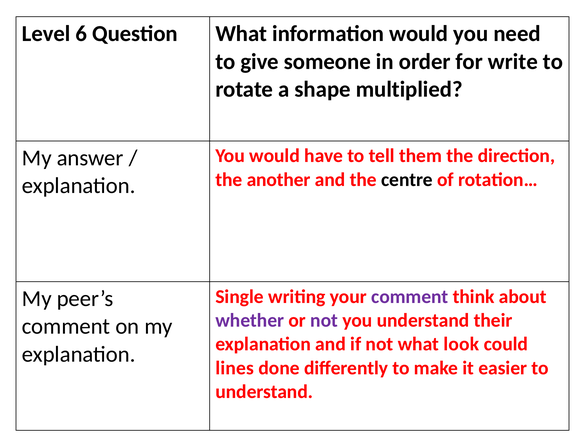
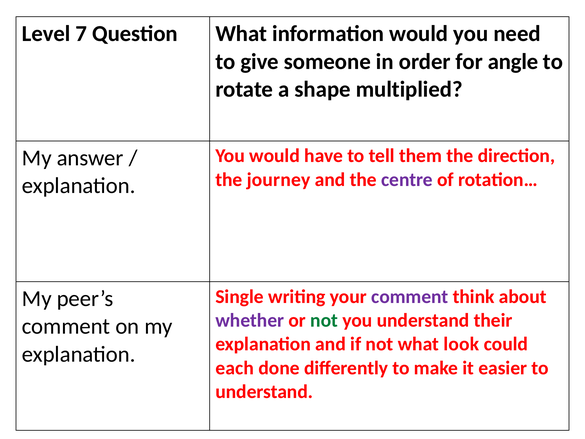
6: 6 -> 7
write: write -> angle
another: another -> journey
centre colour: black -> purple
not at (324, 320) colour: purple -> green
lines: lines -> each
